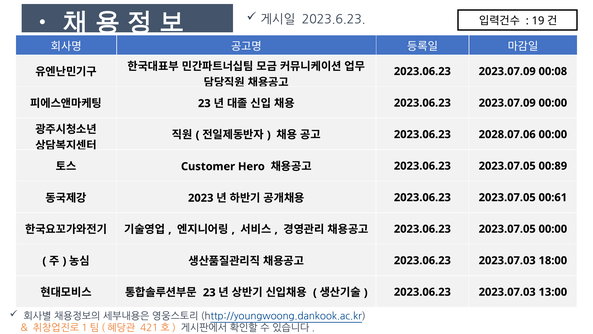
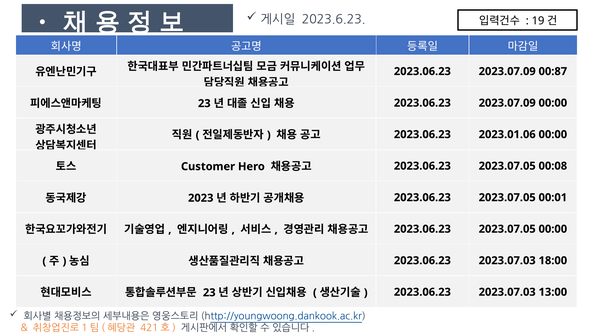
00:08: 00:08 -> 00:87
2028.07.06: 2028.07.06 -> 2023.01.06
00:89: 00:89 -> 00:08
00:61: 00:61 -> 00:01
